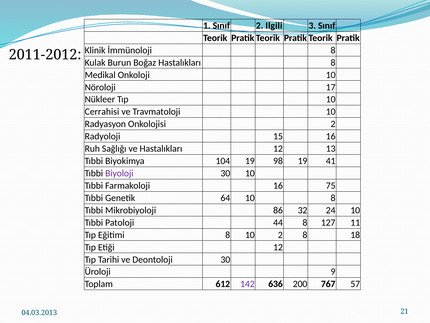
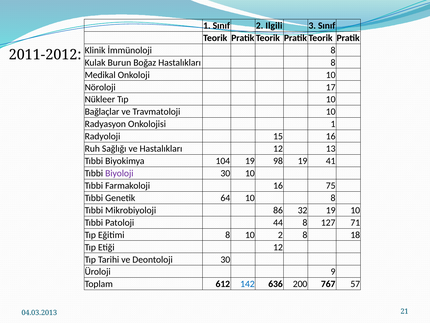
Cerrahisi: Cerrahisi -> Bağlaçlar
Onkolojisi 2: 2 -> 1
32 24: 24 -> 19
11: 11 -> 71
142 colour: purple -> blue
